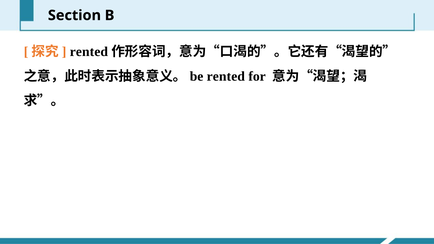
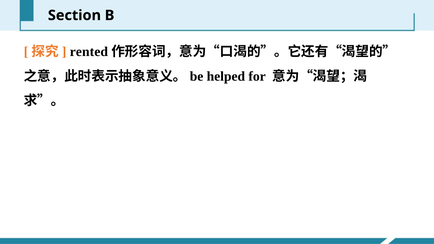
rented at (226, 76): rented -> helped
